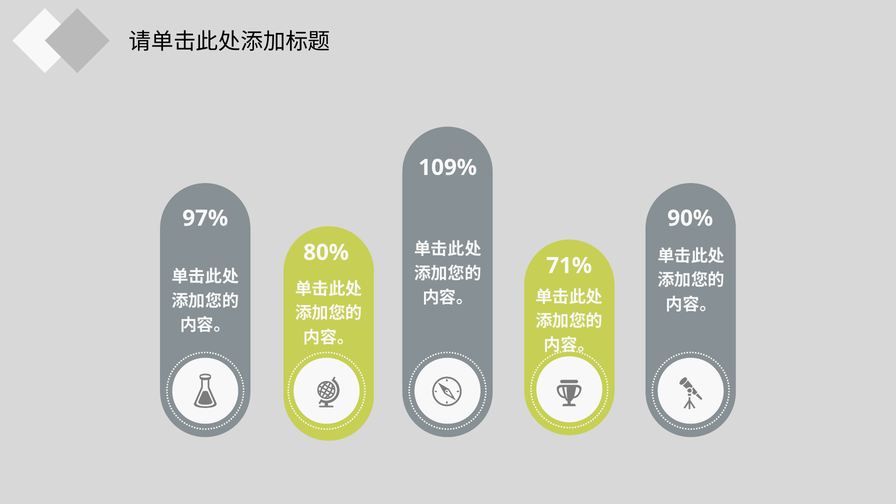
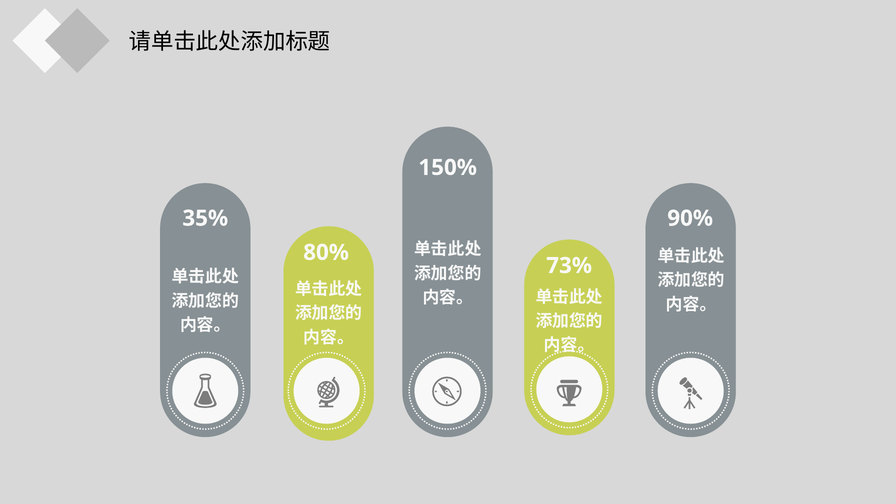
109%: 109% -> 150%
97%: 97% -> 35%
71%: 71% -> 73%
